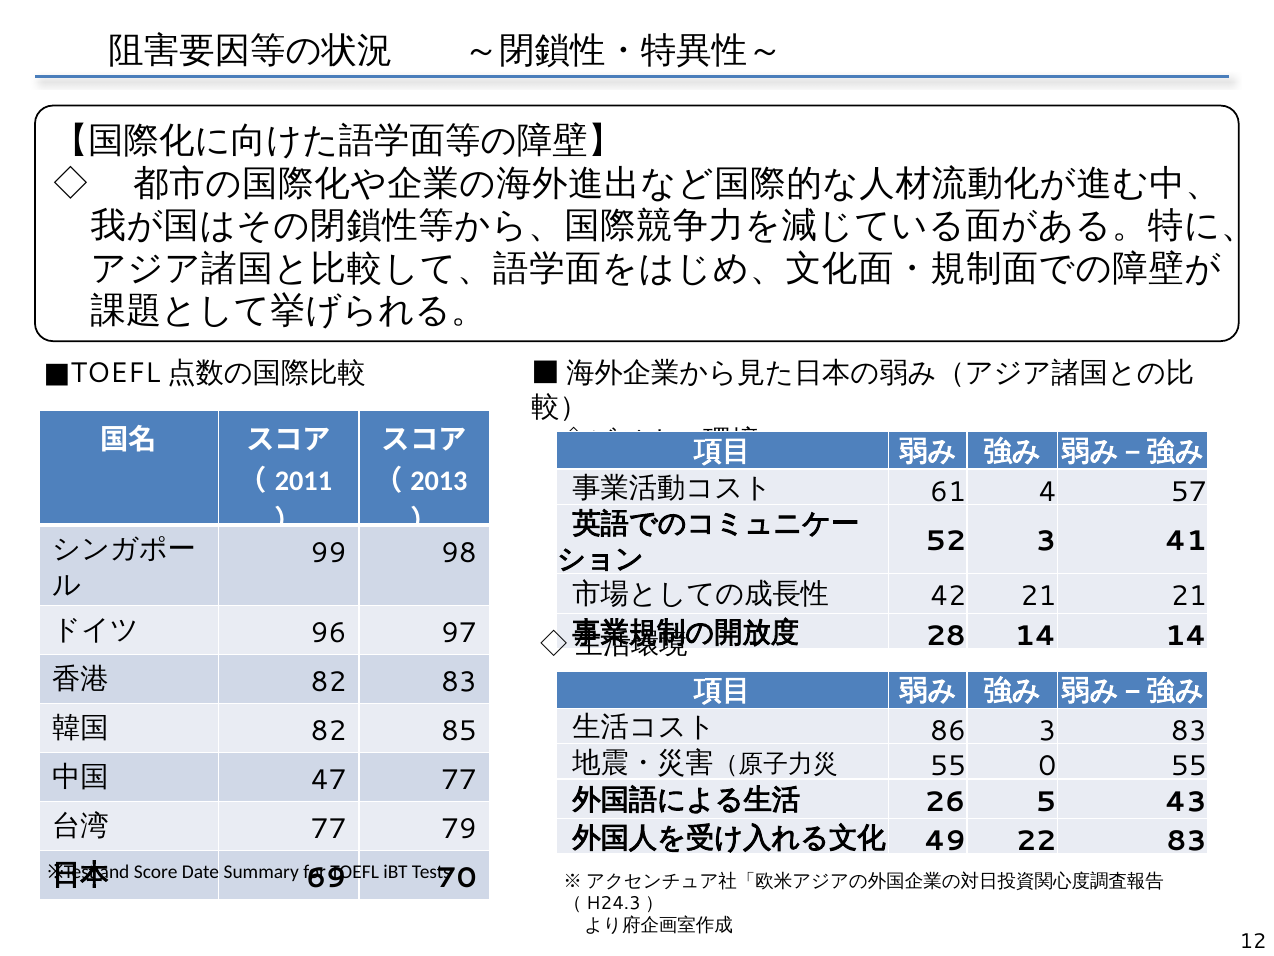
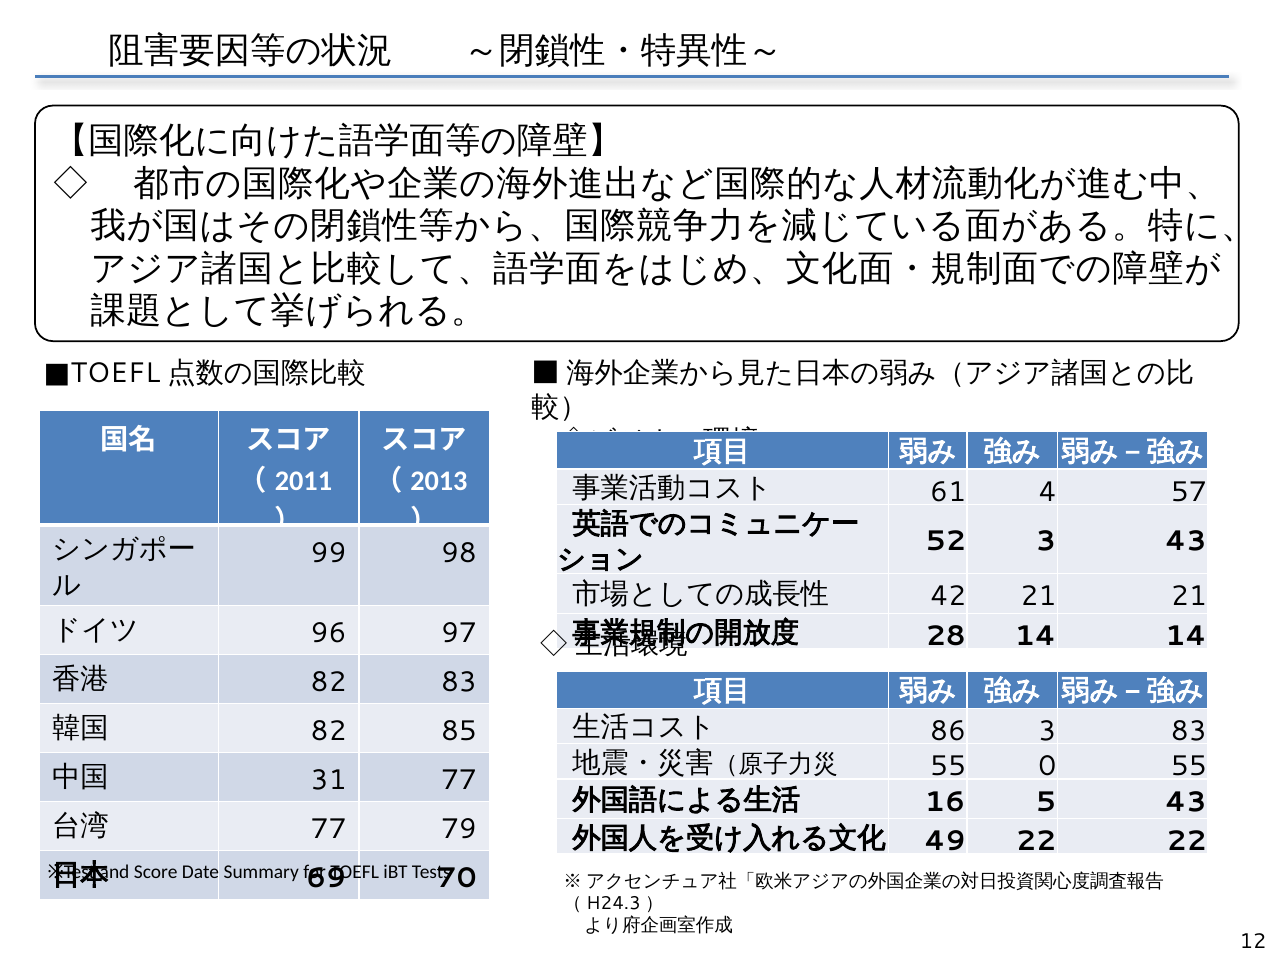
3 41: 41 -> 43
47: 47 -> 31
26: 26 -> 16
22 83: 83 -> 22
